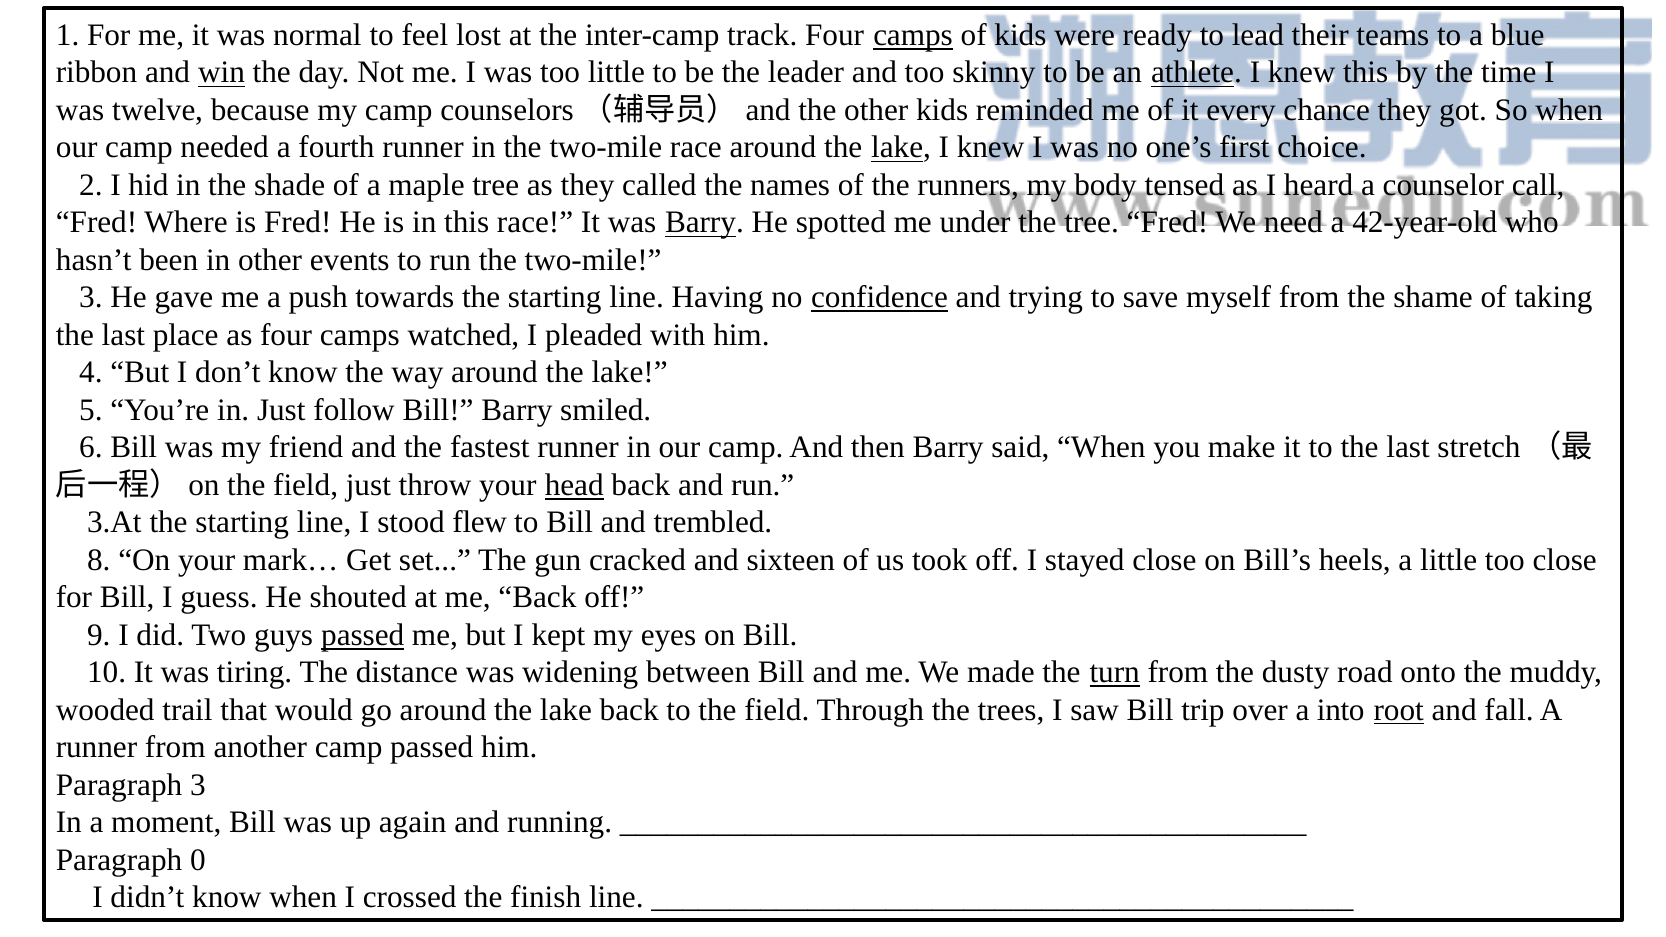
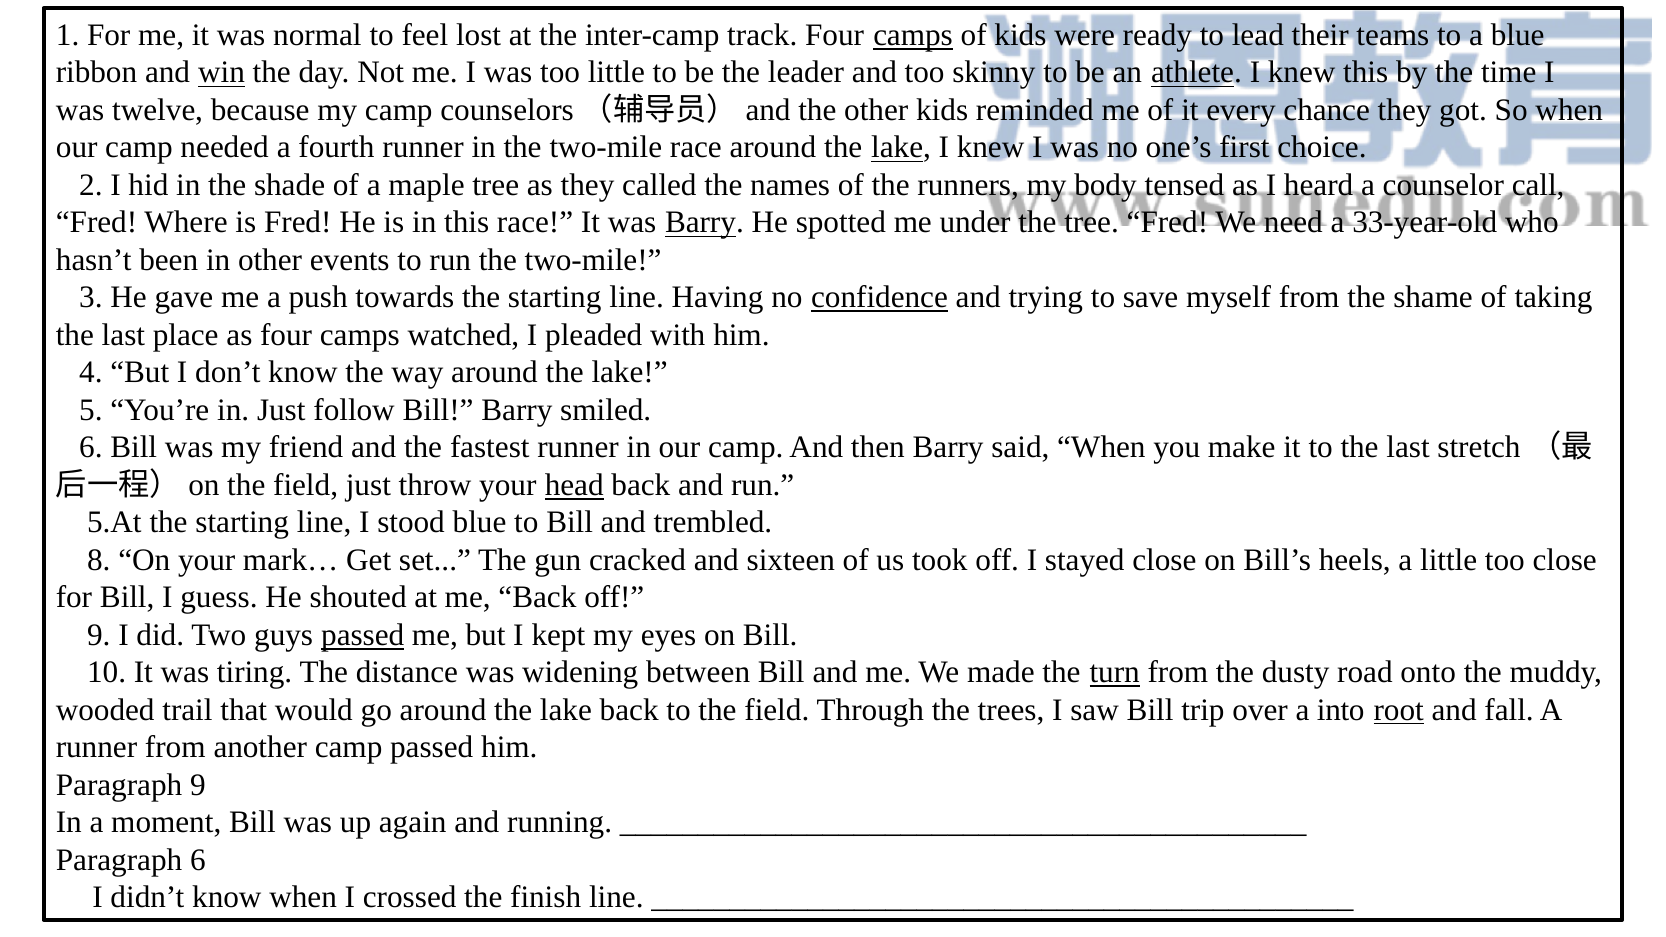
42-year-old: 42-year-old -> 33-year-old
3.At: 3.At -> 5.At
stood flew: flew -> blue
Paragraph 3: 3 -> 9
Paragraph 0: 0 -> 6
